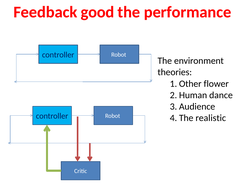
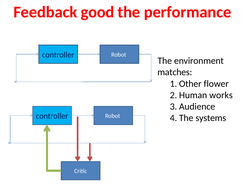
theories: theories -> matches
dance: dance -> works
realistic: realistic -> systems
